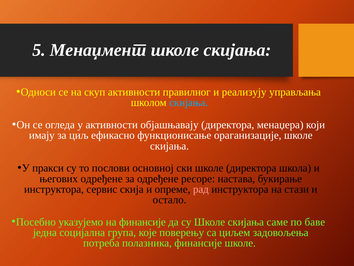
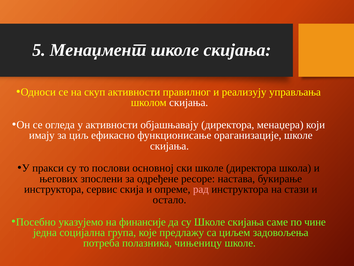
скијања at (189, 102) colour: light blue -> white
његових одређене: одређене -> зпослени
баве: баве -> чине
поверењу: поверењу -> предлажу
полазника финансије: финансије -> чињеницу
